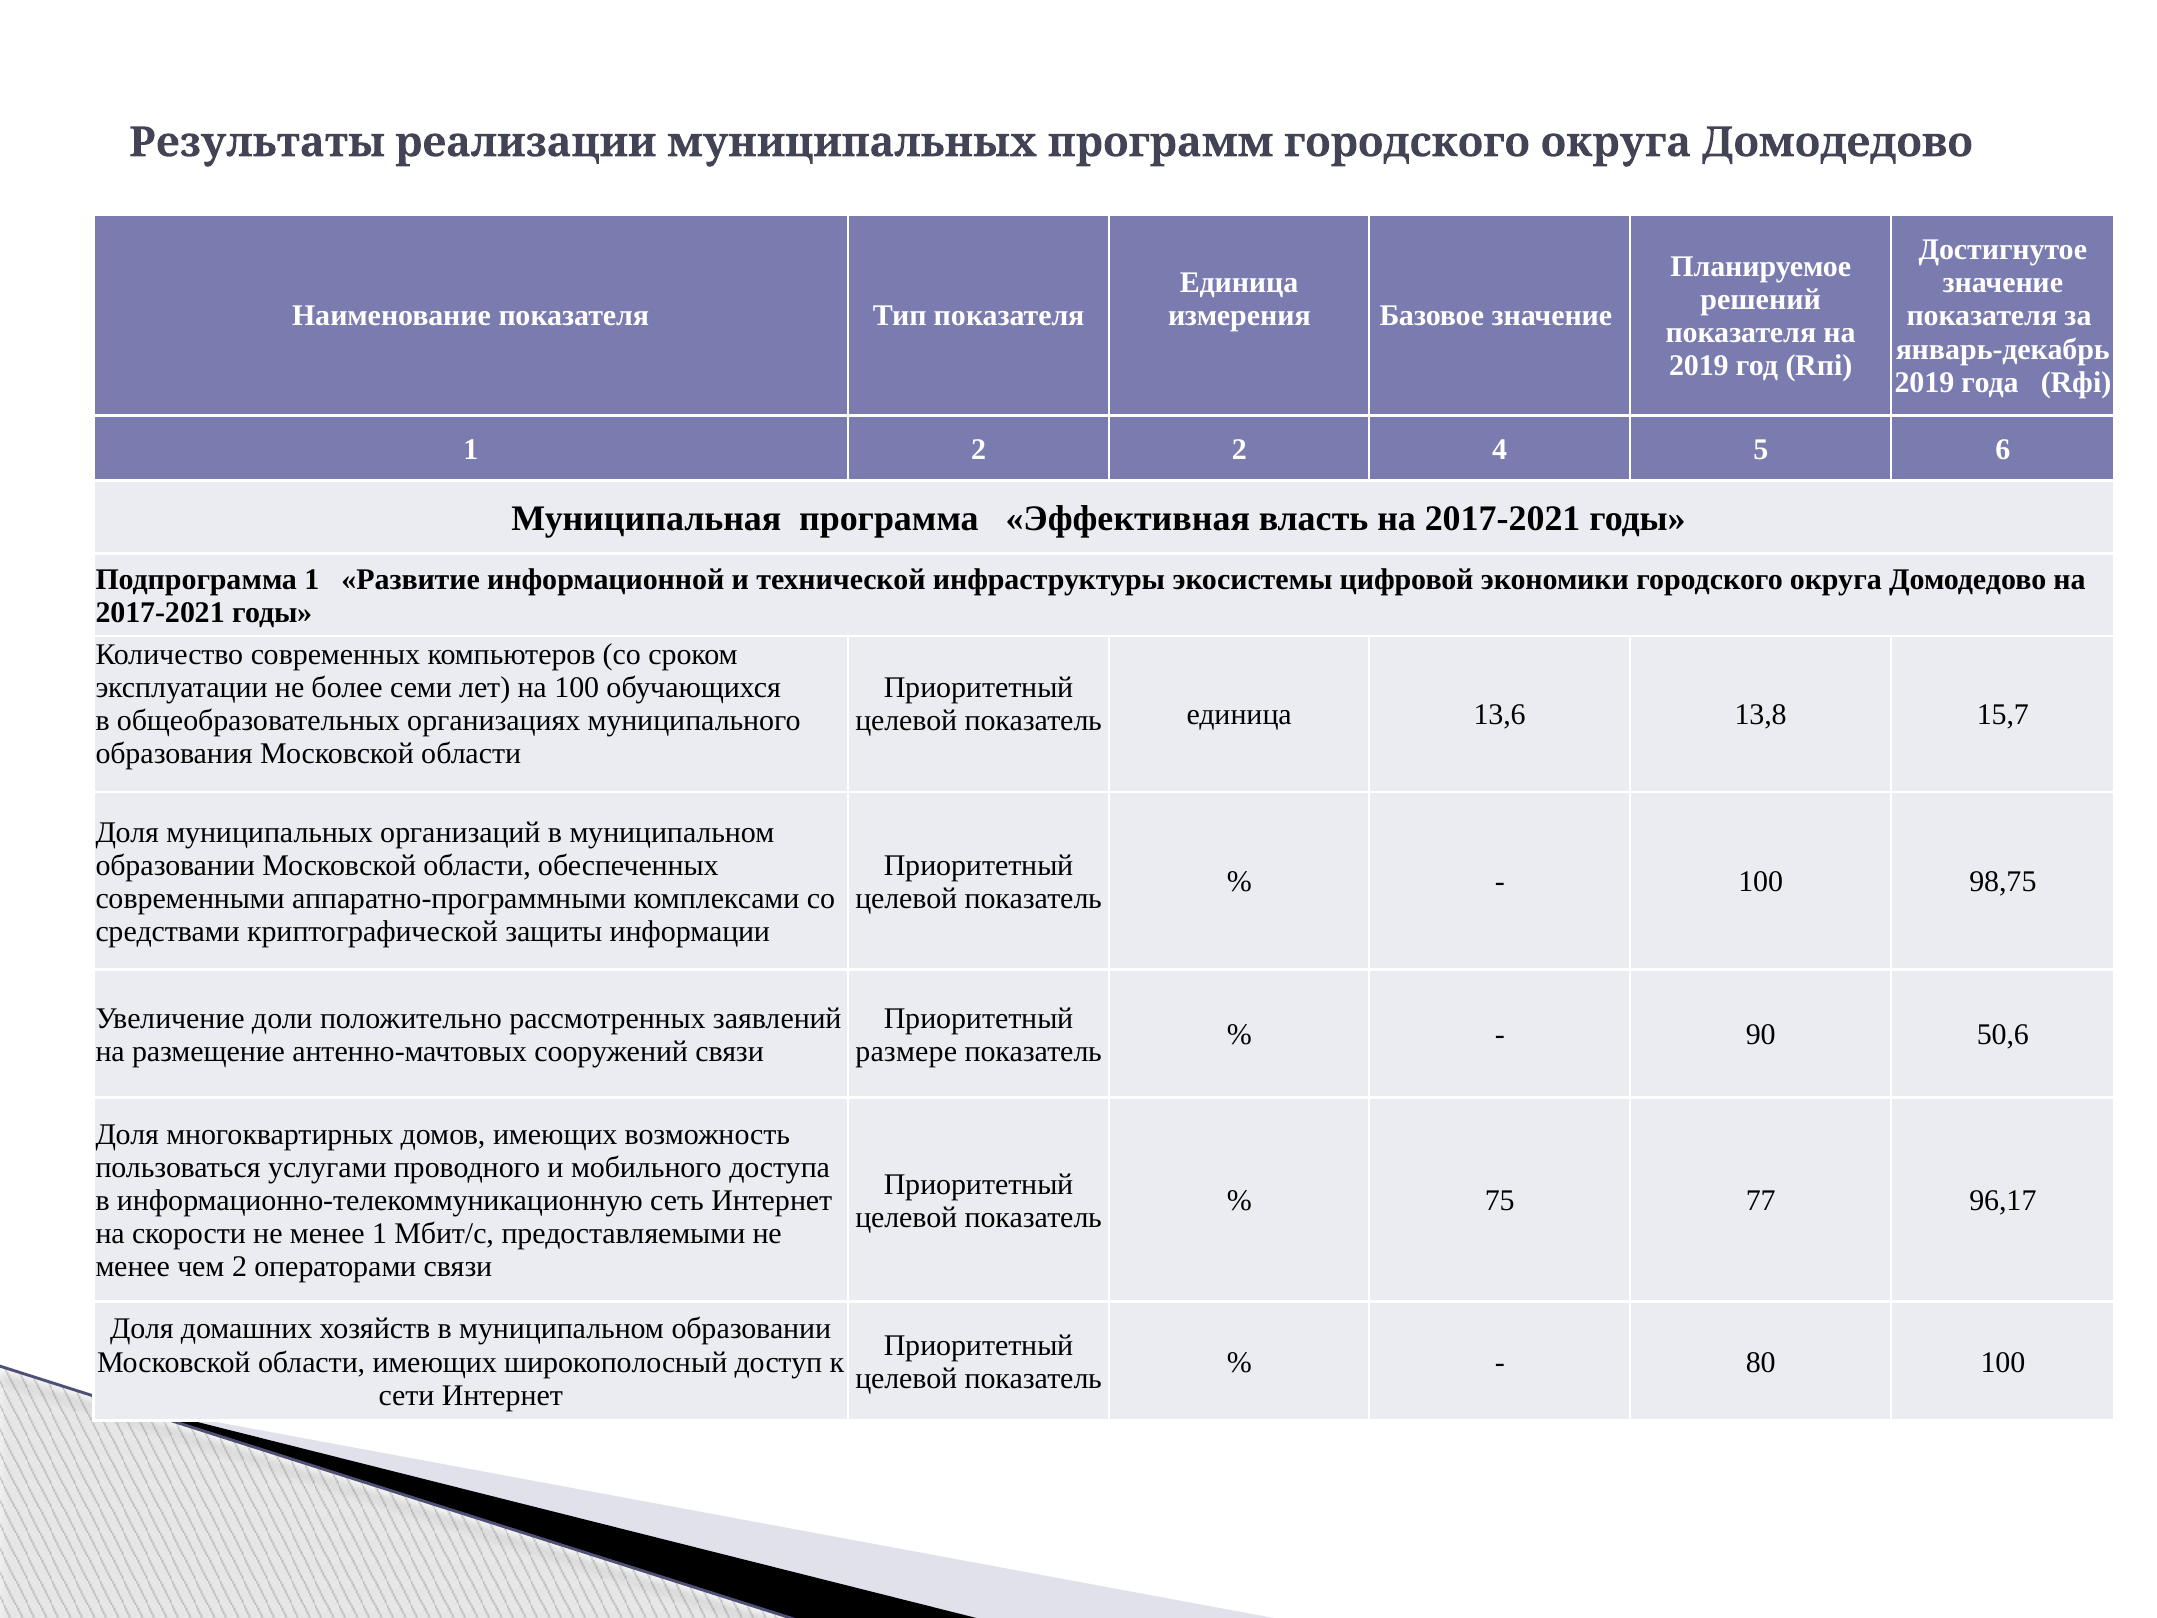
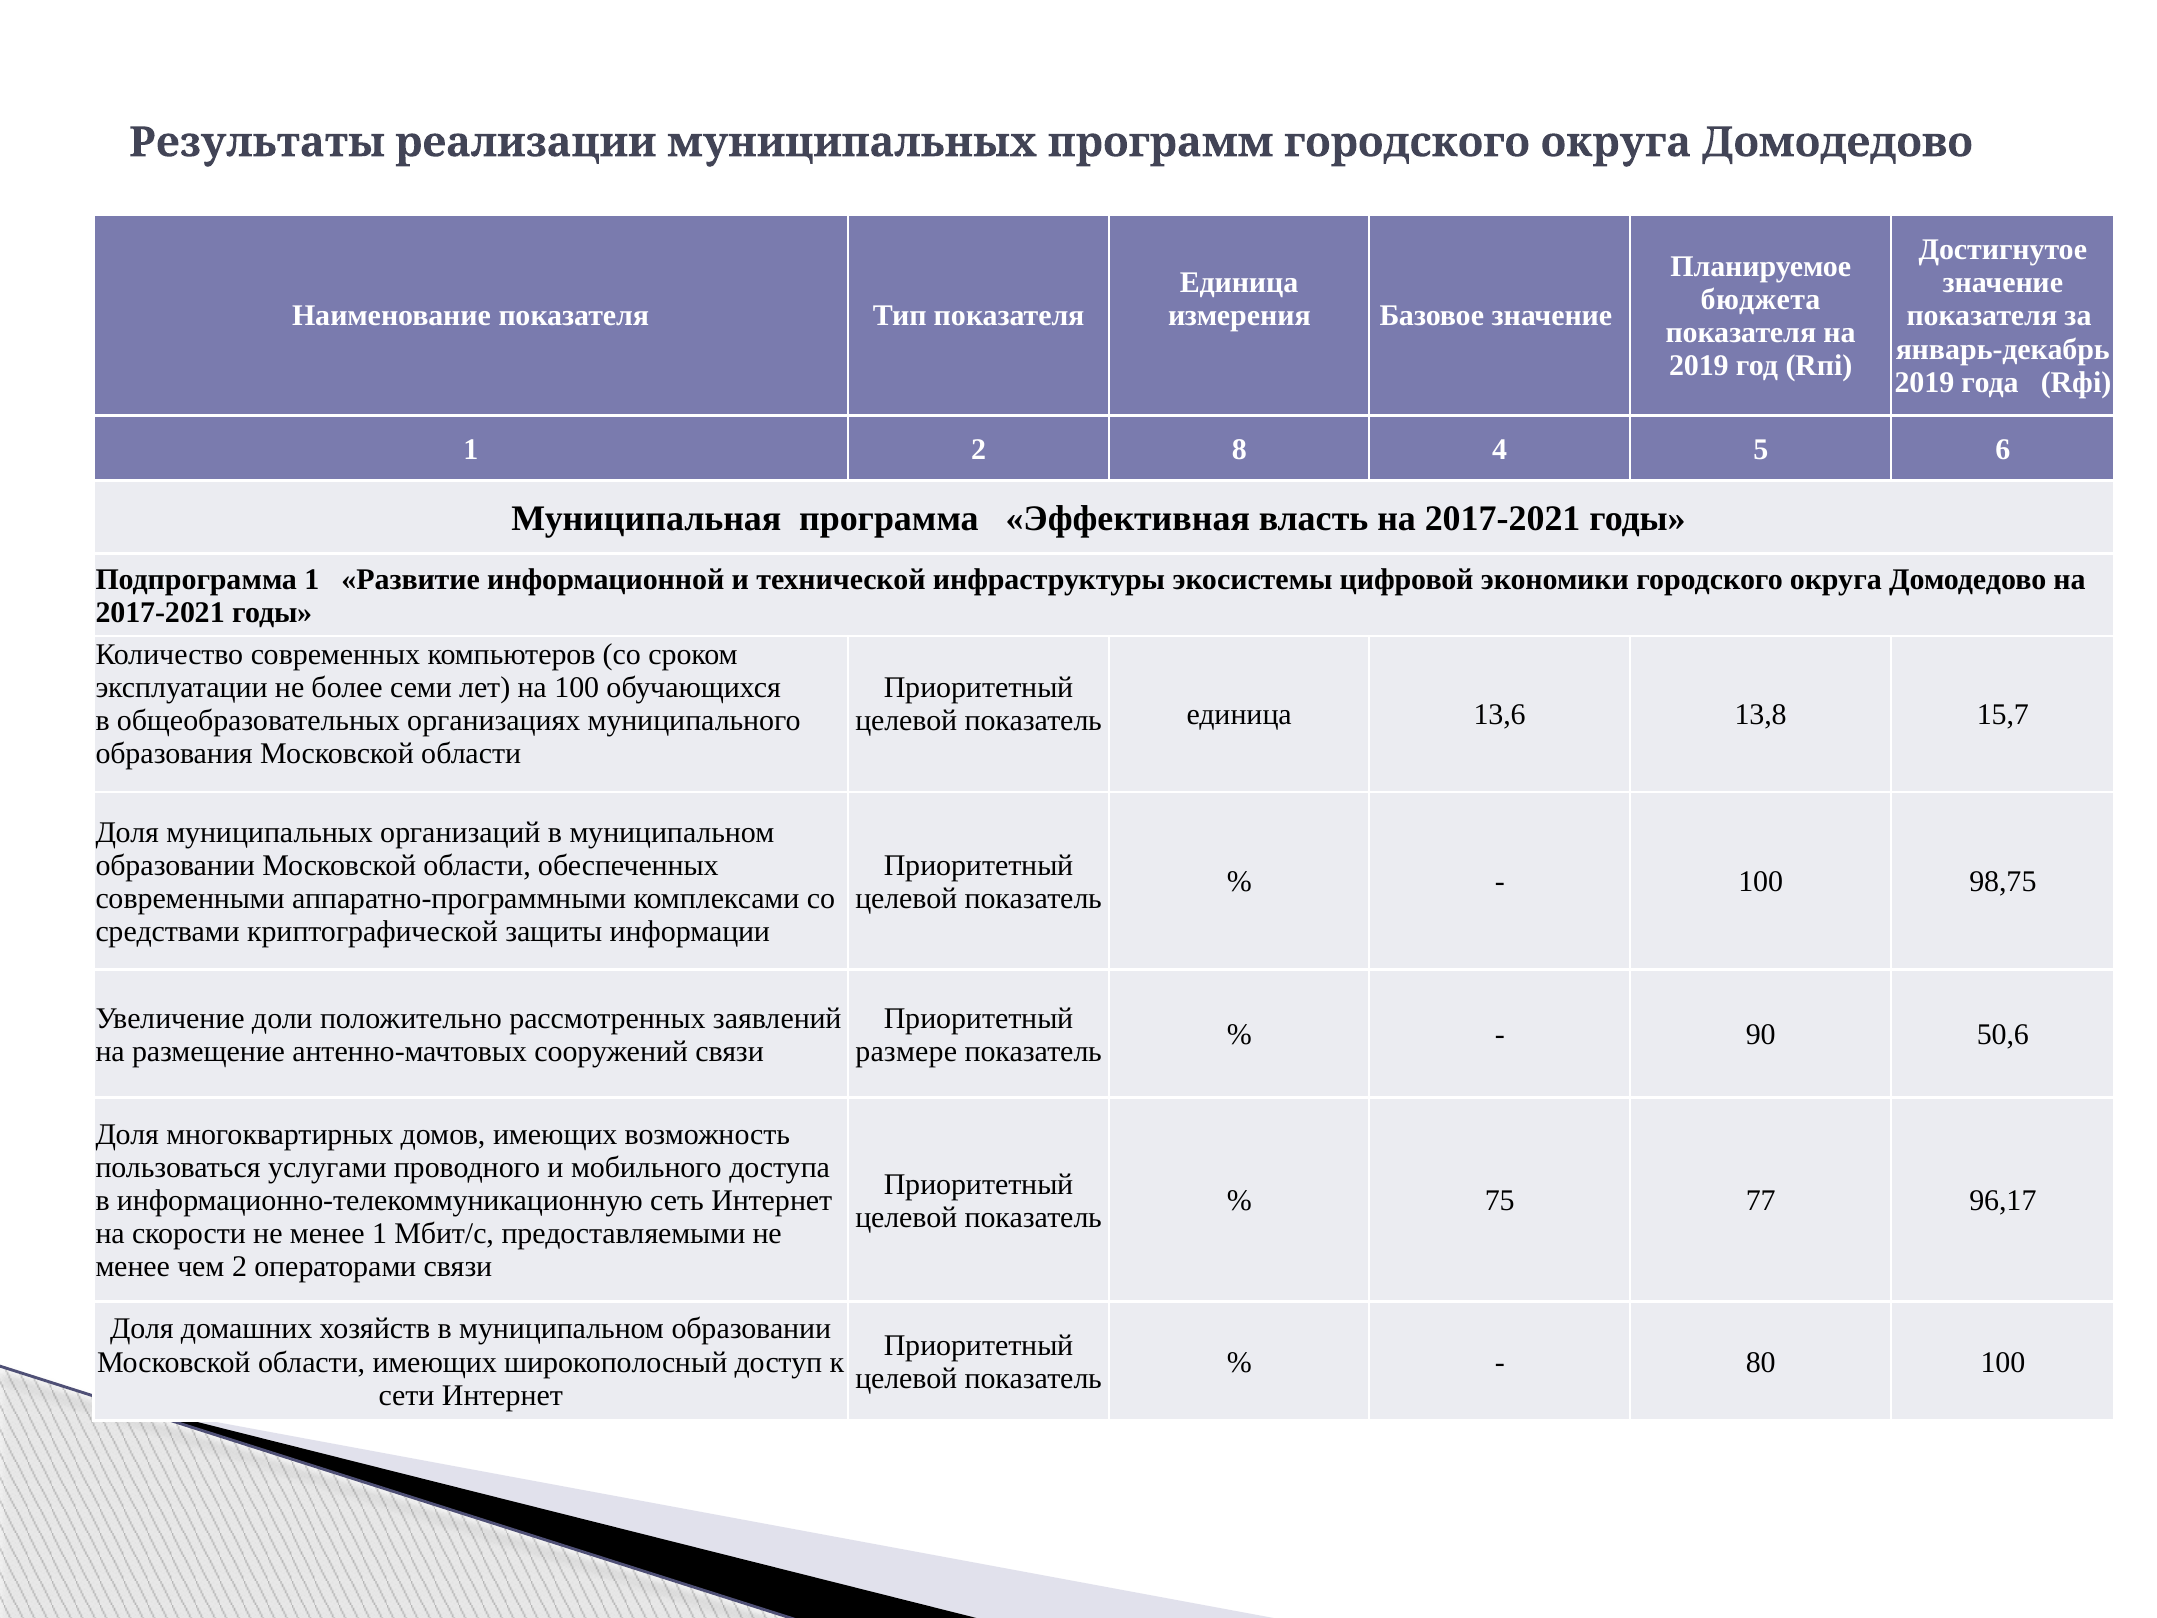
решений: решений -> бюджета
2 2: 2 -> 8
